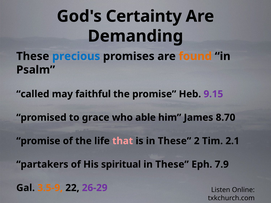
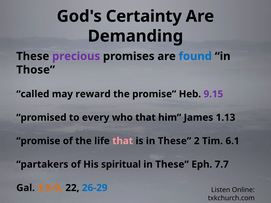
precious colour: blue -> purple
found colour: orange -> blue
Psalm: Psalm -> Those
faithful: faithful -> reward
grace: grace -> every
who able: able -> that
8.70: 8.70 -> 1.13
2.1: 2.1 -> 6.1
7.9: 7.9 -> 7.7
26-29 colour: purple -> blue
